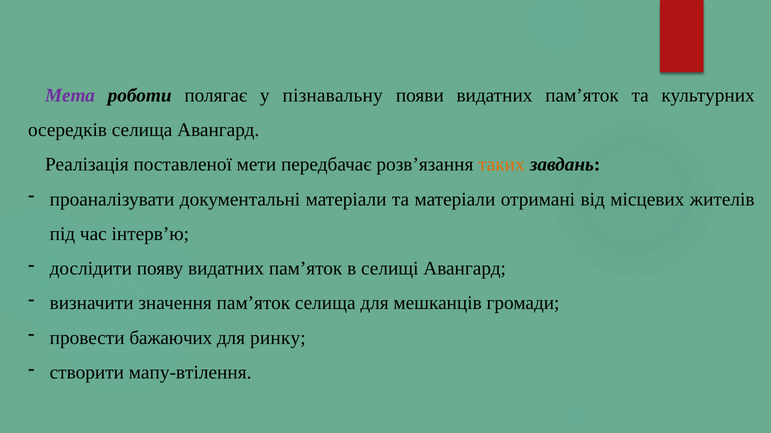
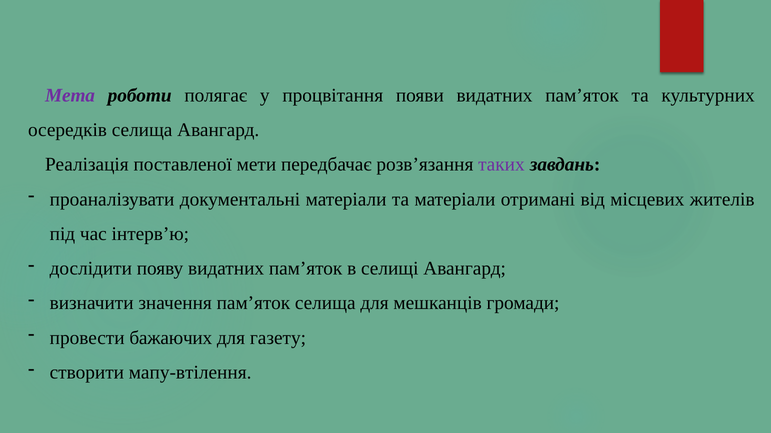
пізнавальну: пізнавальну -> процвітання
таких colour: orange -> purple
ринку: ринку -> газету
